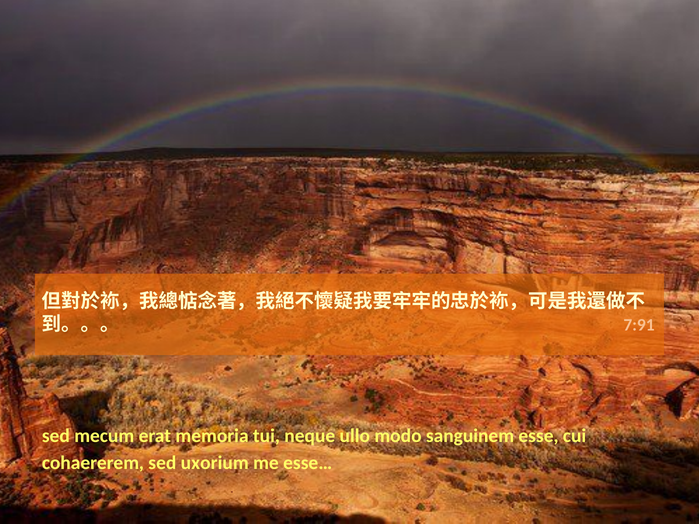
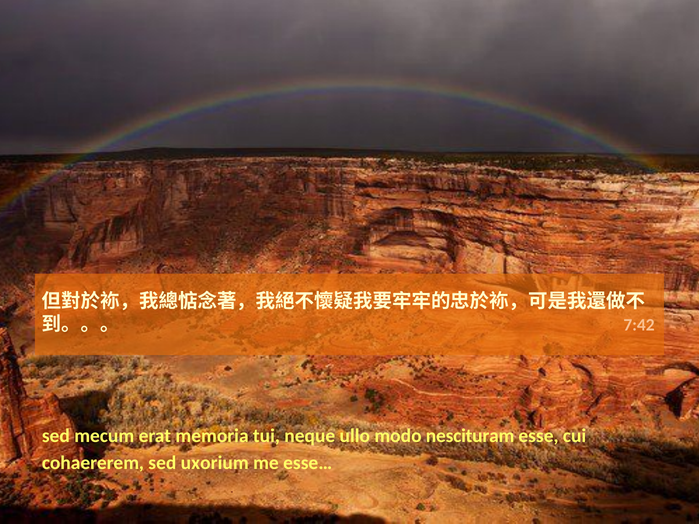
7:91: 7:91 -> 7:42
sanguinem: sanguinem -> nescituram
